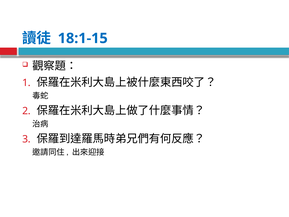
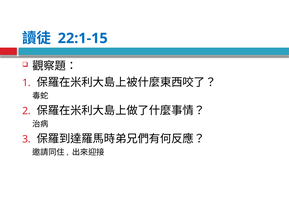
18:1-15: 18:1-15 -> 22:1-15
